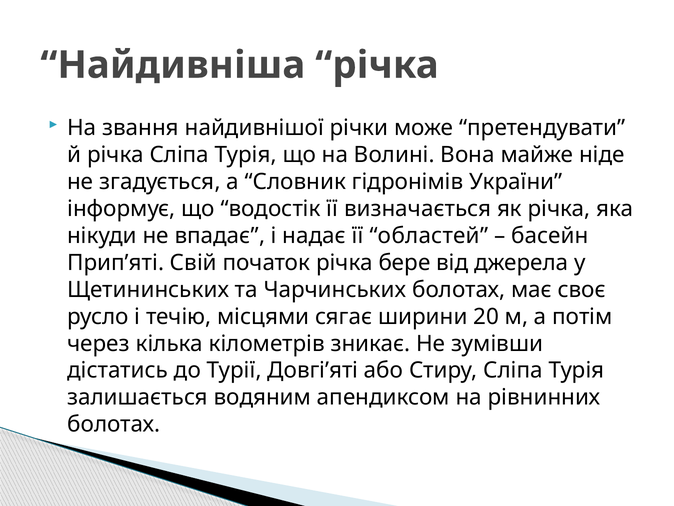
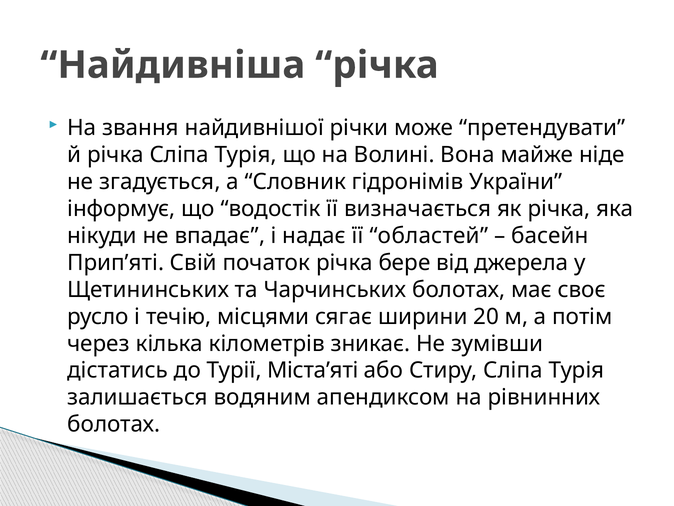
Довгі’яті: Довгі’яті -> Міста’яті
